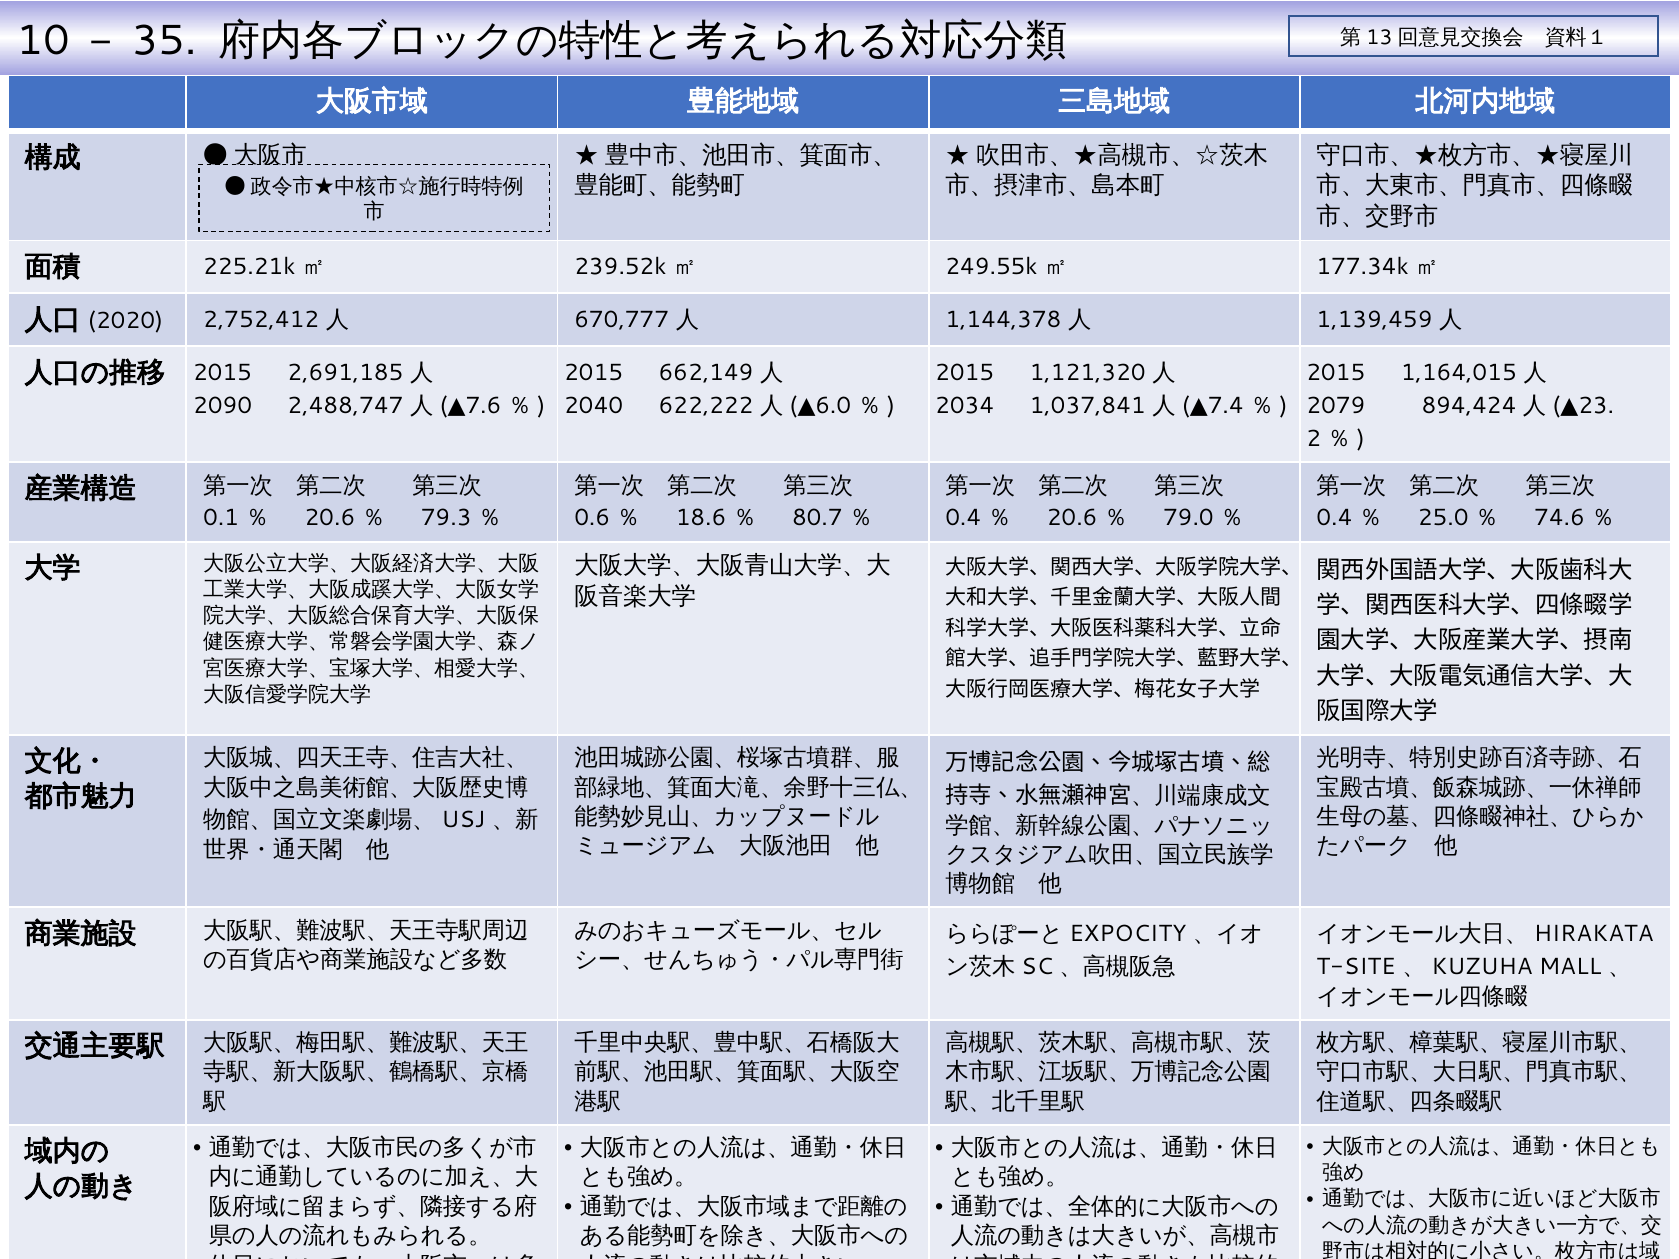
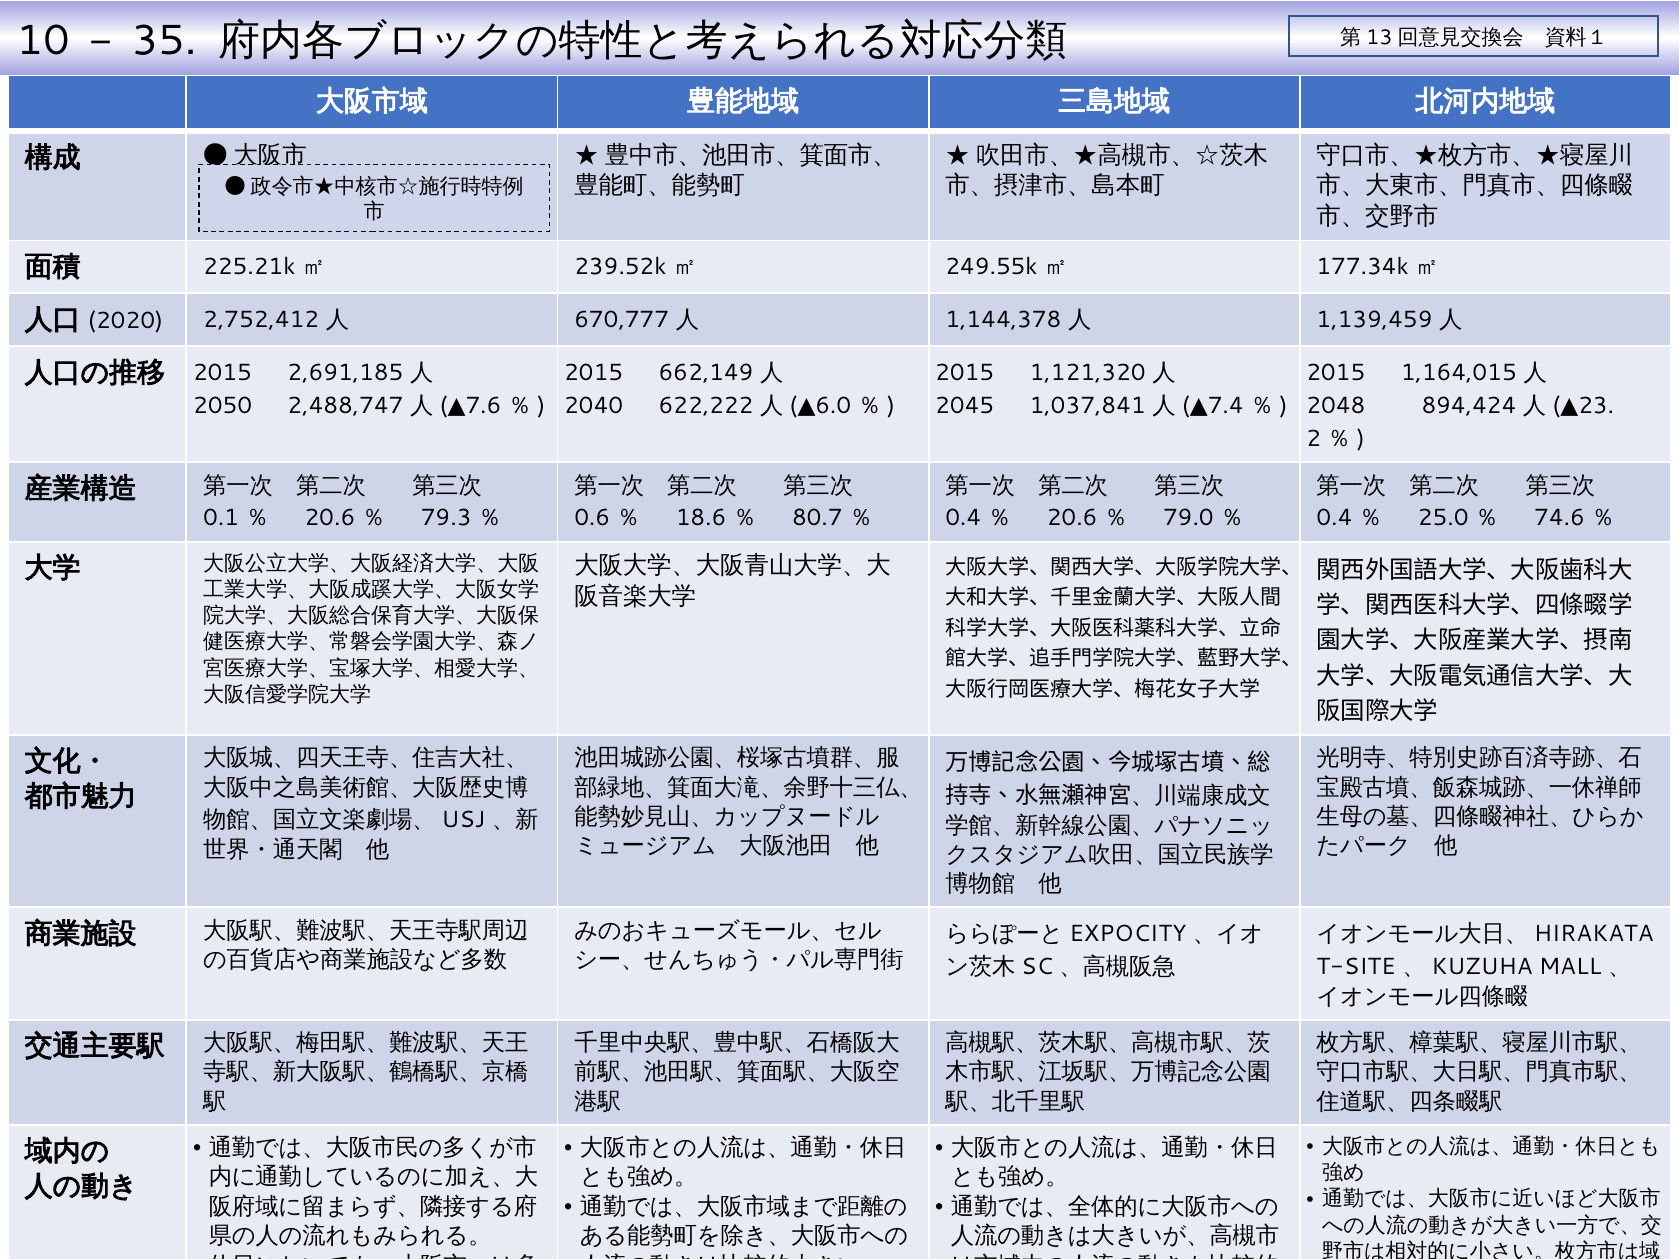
2090: 2090 -> 2050
2034: 2034 -> 2045
2079: 2079 -> 2048
